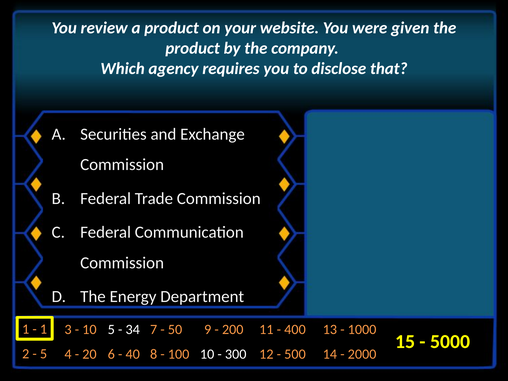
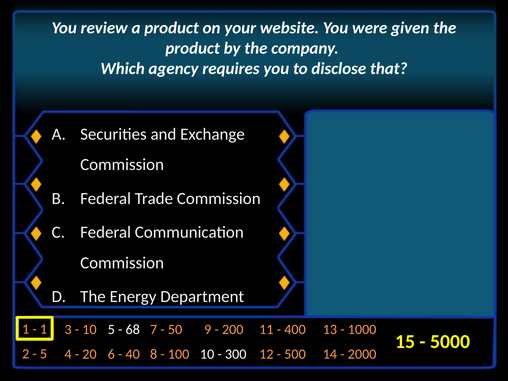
34: 34 -> 68
